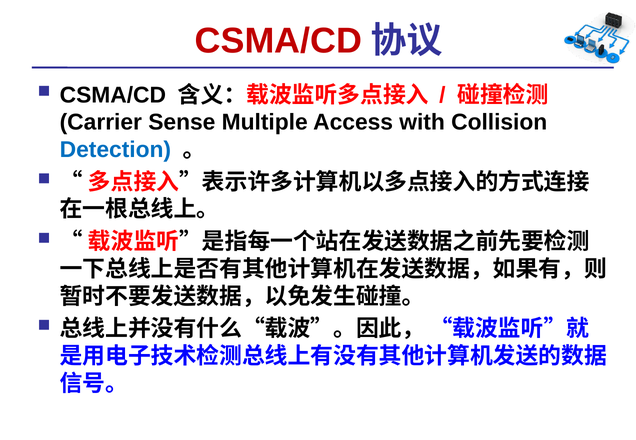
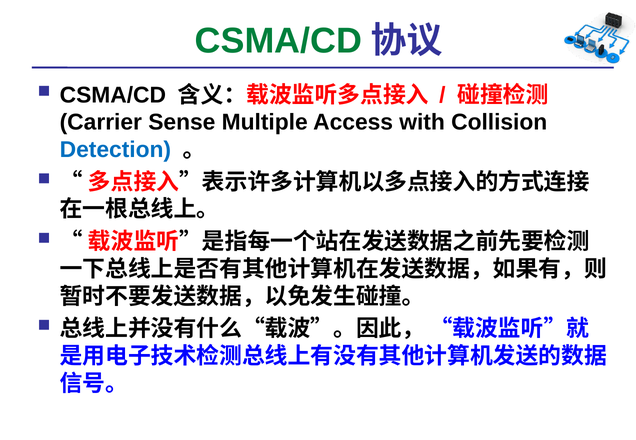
CSMA/CD at (278, 41) colour: red -> green
